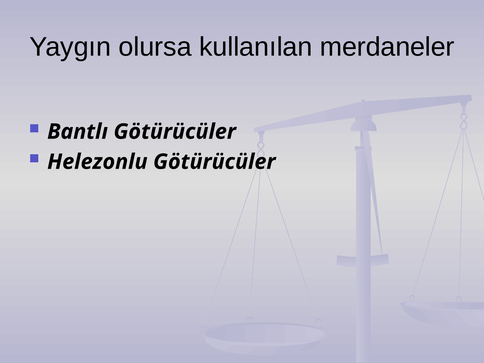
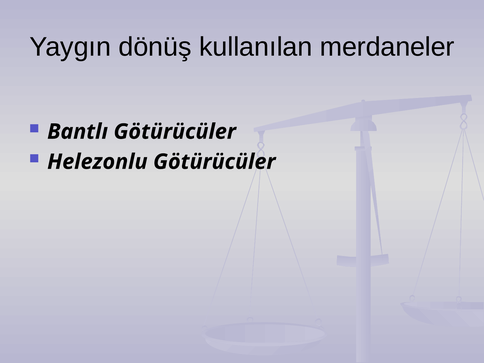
olursa: olursa -> dönüş
